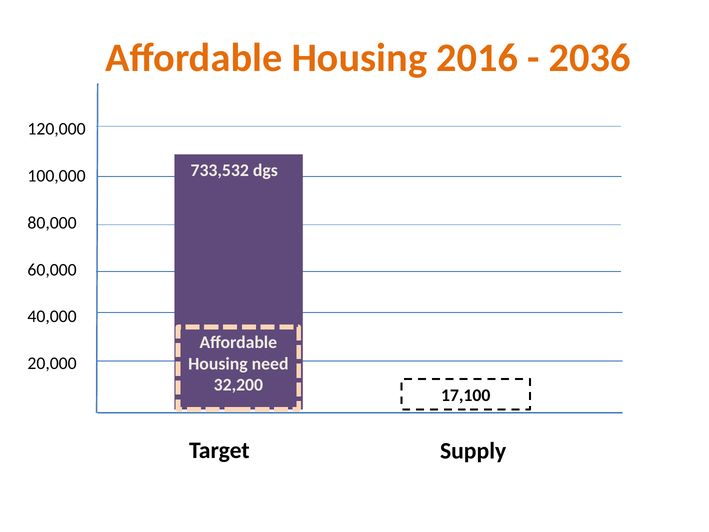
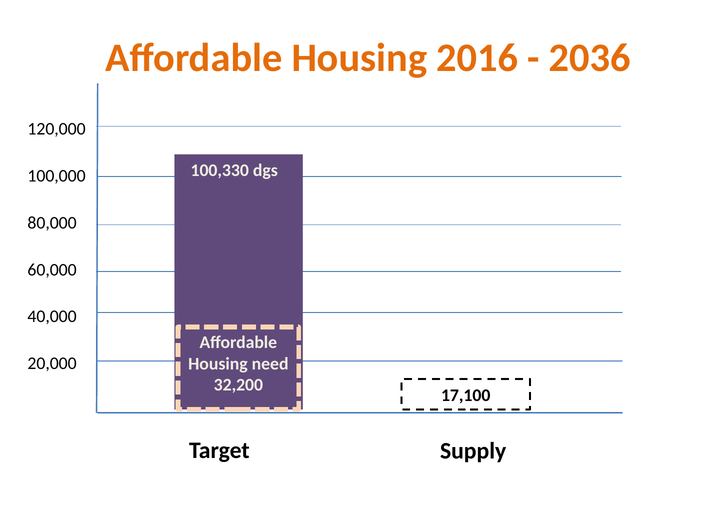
733,532: 733,532 -> 100,330
